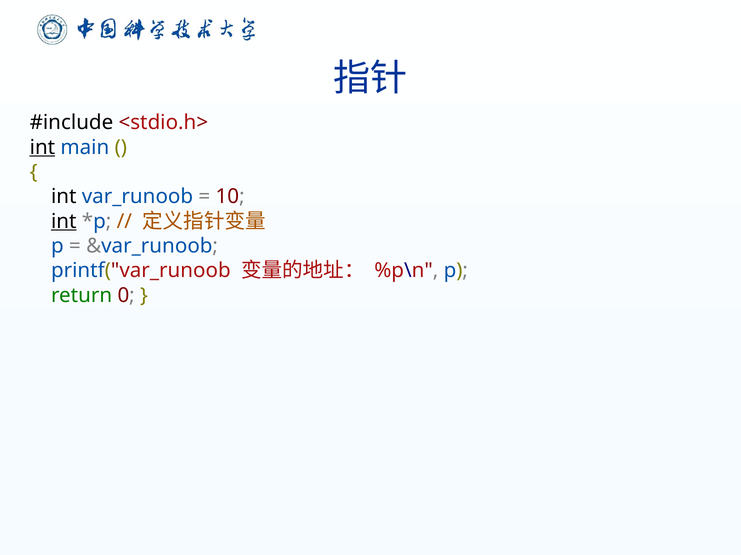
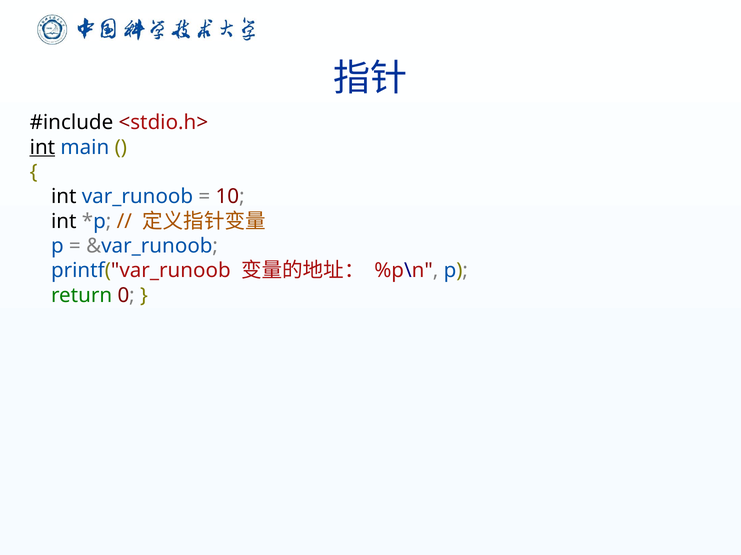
int at (64, 222) underline: present -> none
